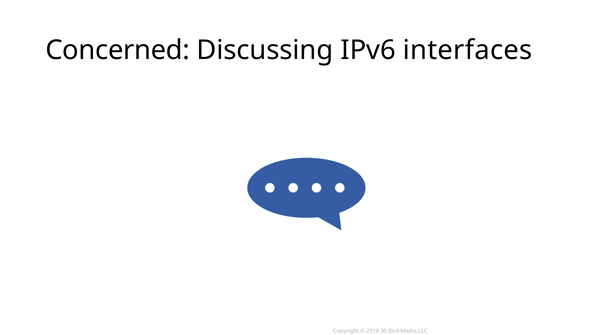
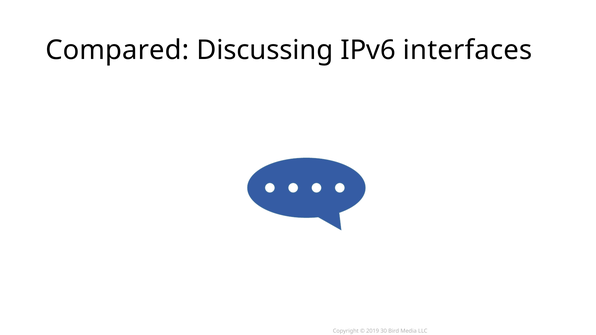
Concerned: Concerned -> Compared
